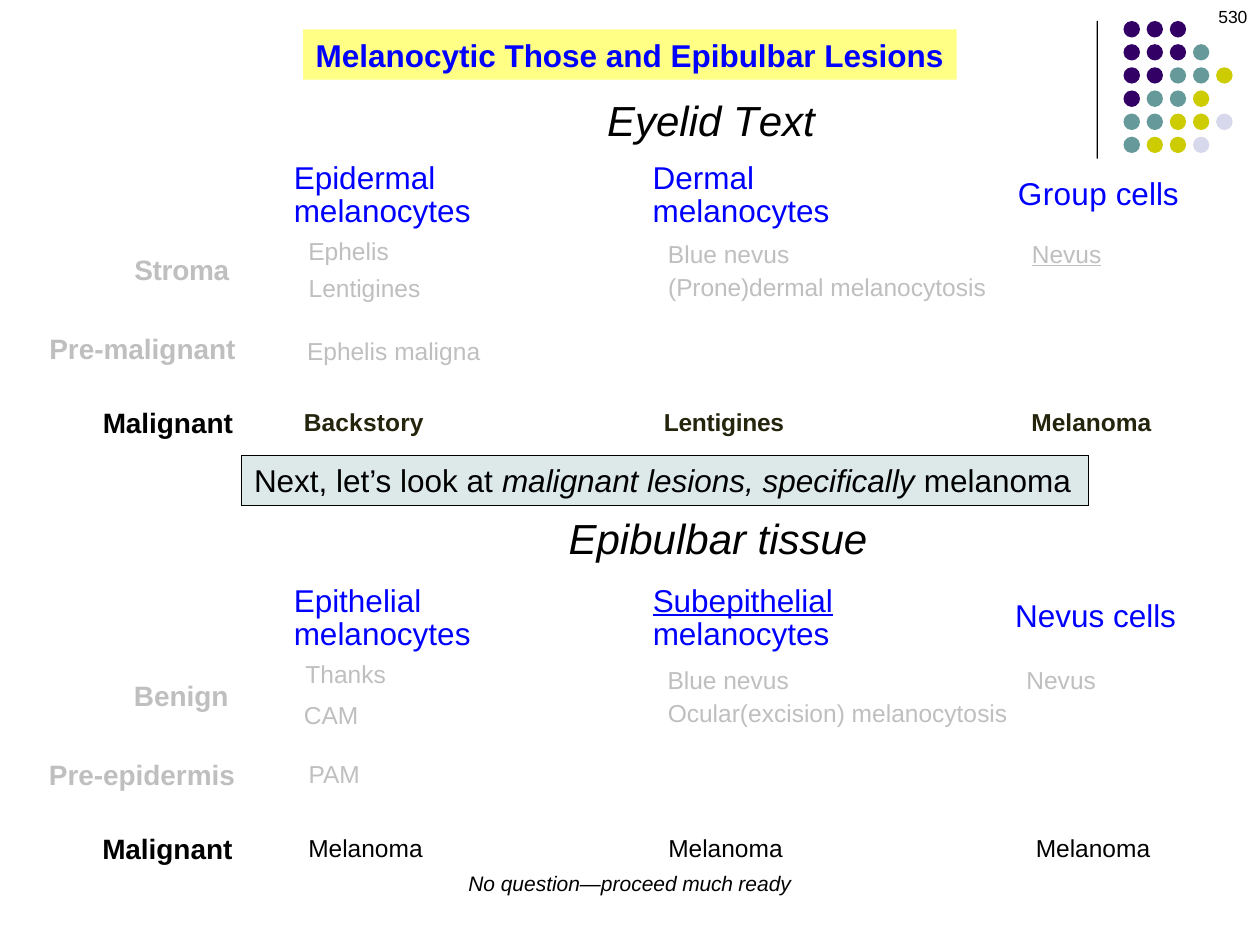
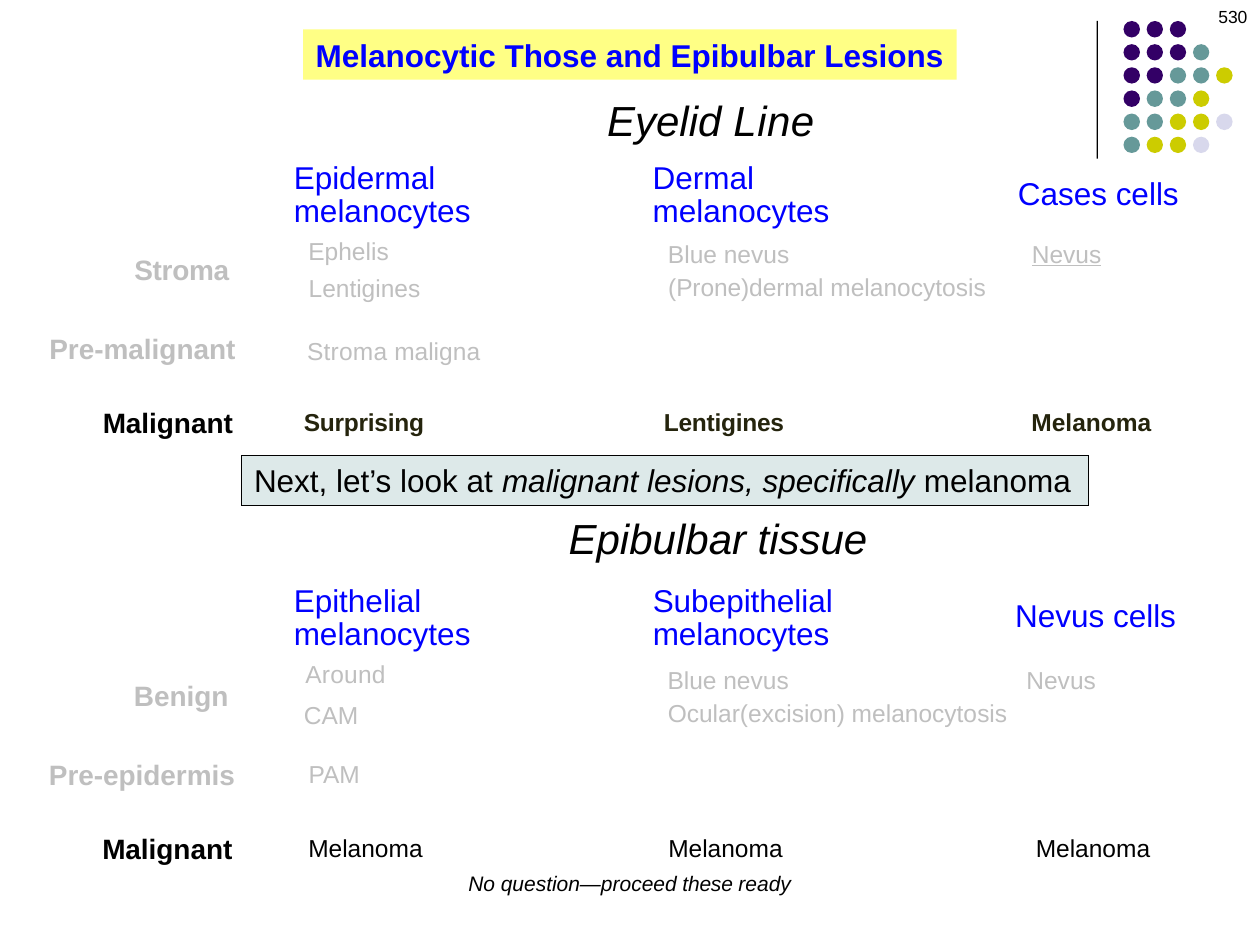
Text: Text -> Line
Group: Group -> Cases
Ephelis at (347, 352): Ephelis -> Stroma
Backstory: Backstory -> Surprising
Subepithelial underline: present -> none
Thanks: Thanks -> Around
much: much -> these
